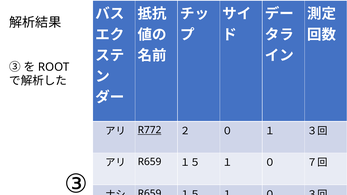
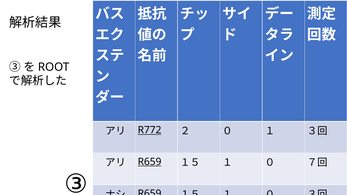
R659 at (150, 162) underline: none -> present
